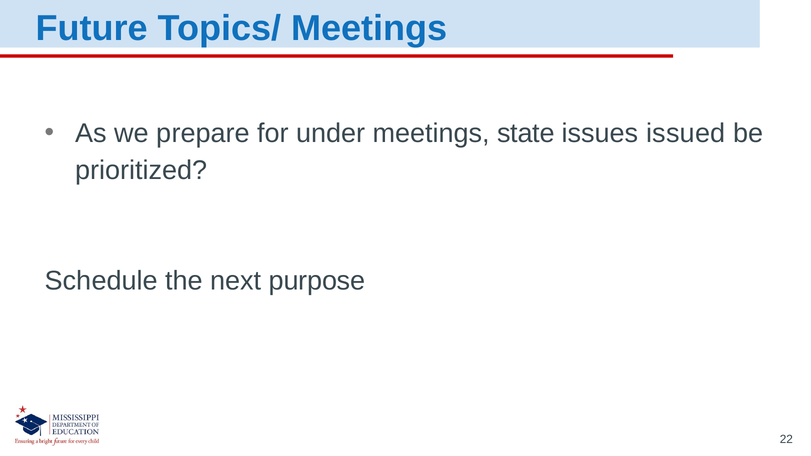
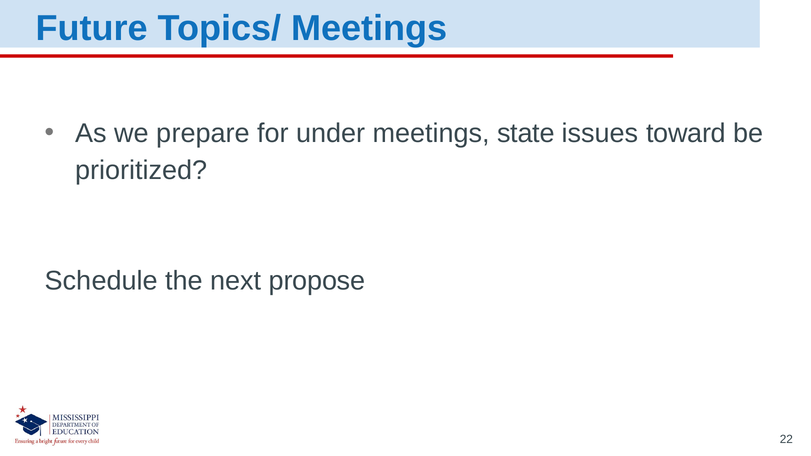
issued: issued -> toward
purpose: purpose -> propose
